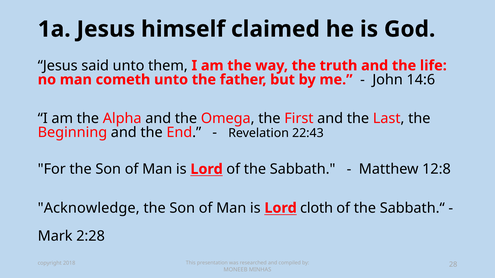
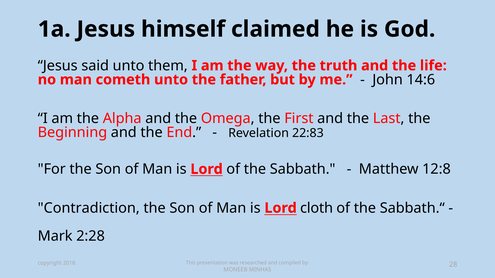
22:43: 22:43 -> 22:83
Acknowledge: Acknowledge -> Contradiction
